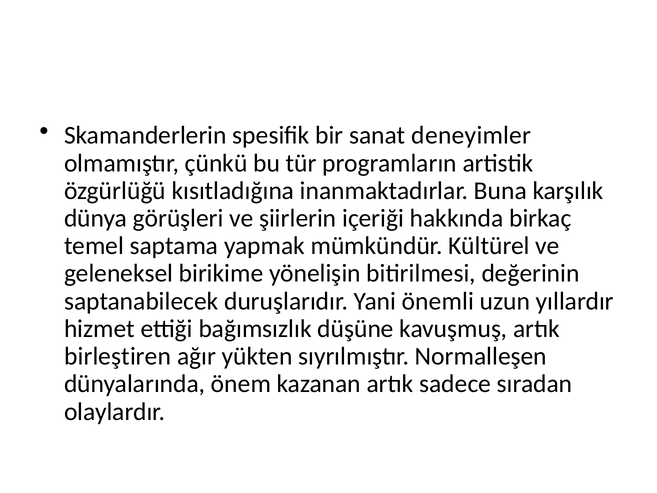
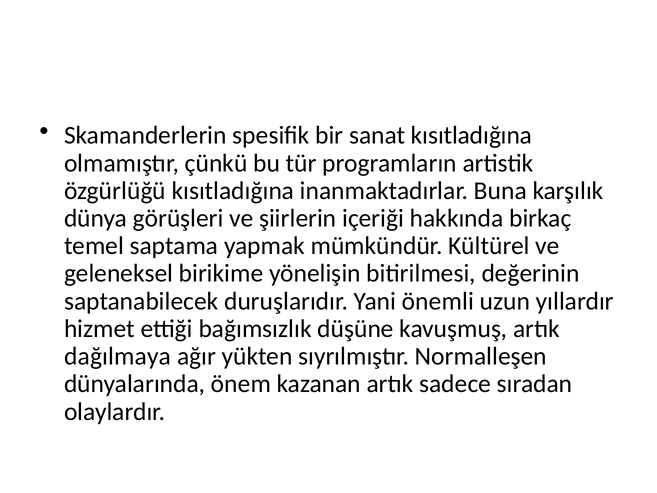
sanat deneyimler: deneyimler -> kısıtladığına
birleştiren: birleştiren -> dağılmaya
